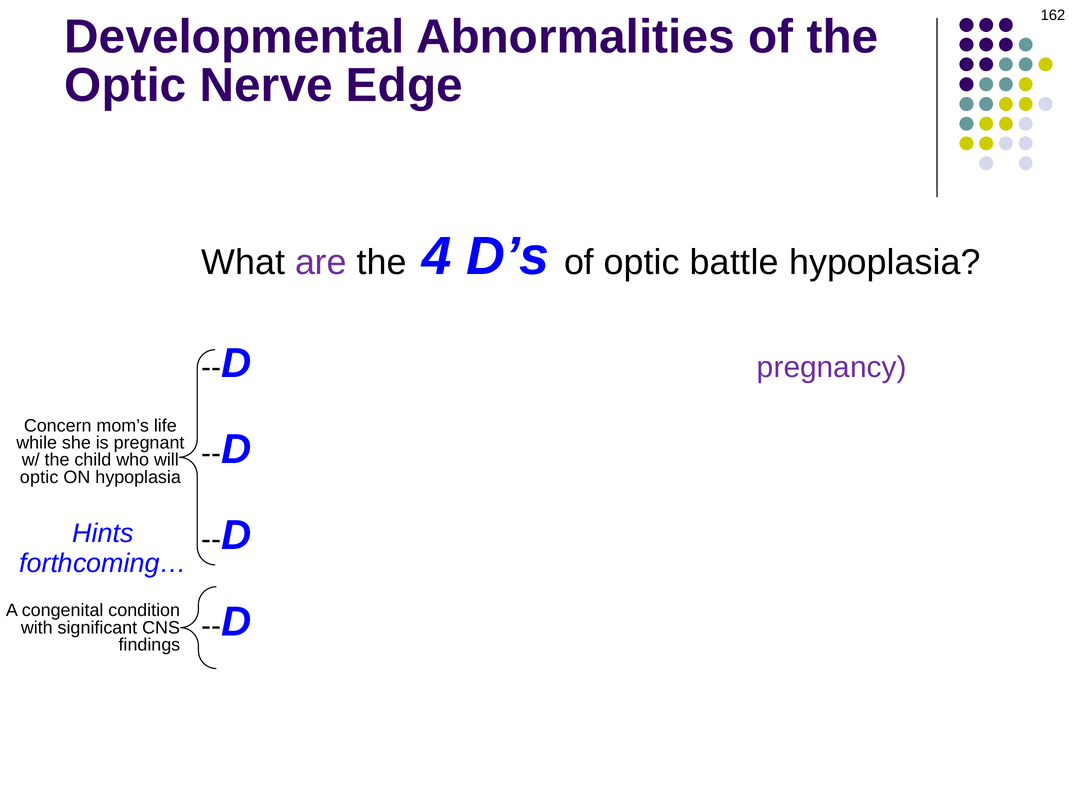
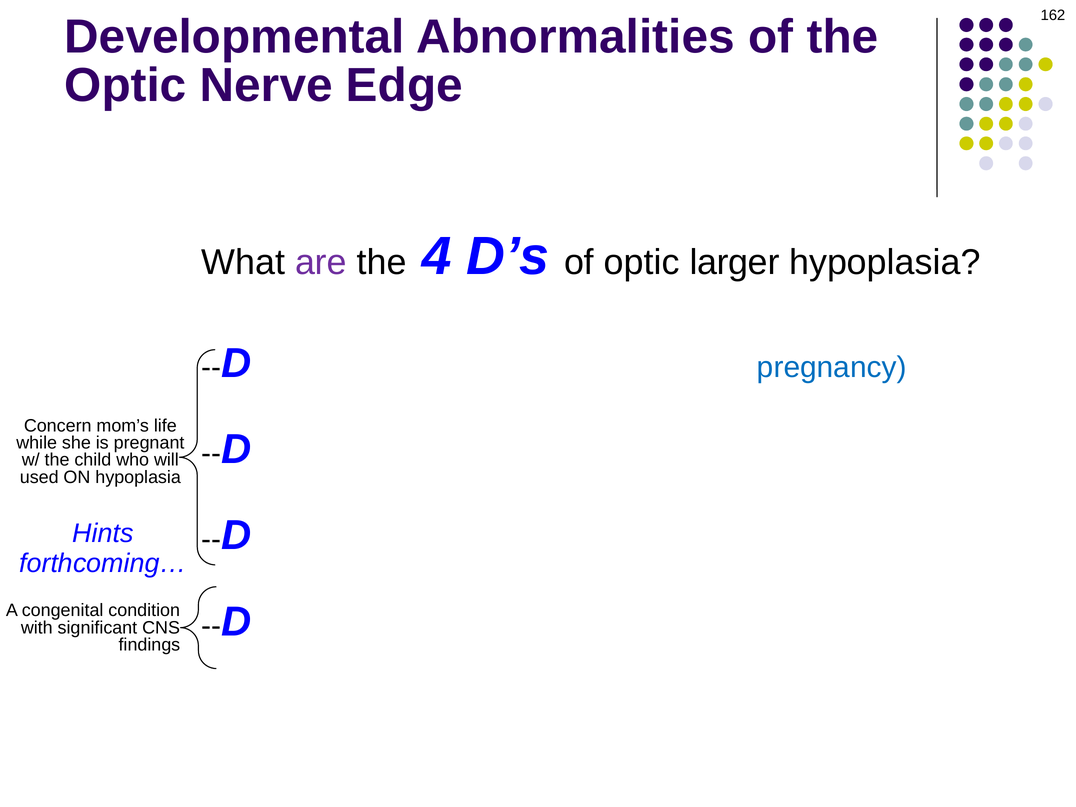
battle: battle -> larger
pregnancy colour: purple -> blue
optic at (39, 477): optic -> used
